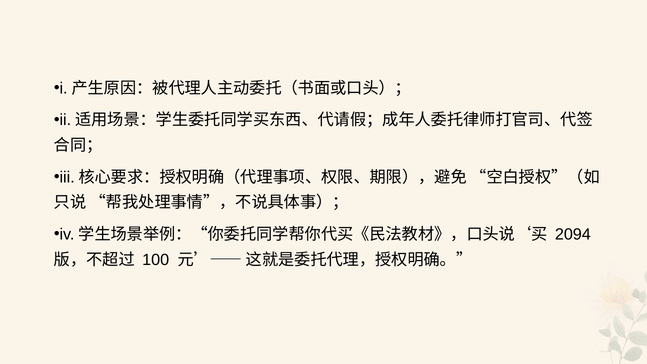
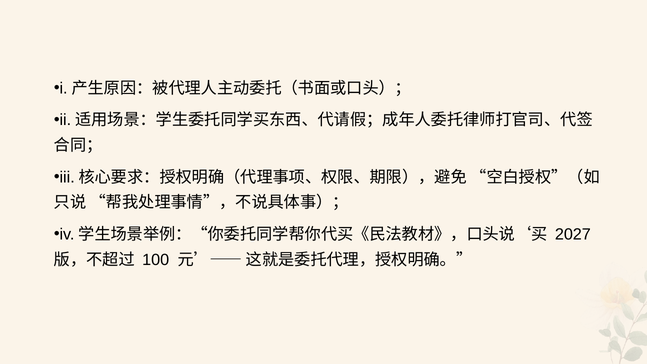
2094: 2094 -> 2027
